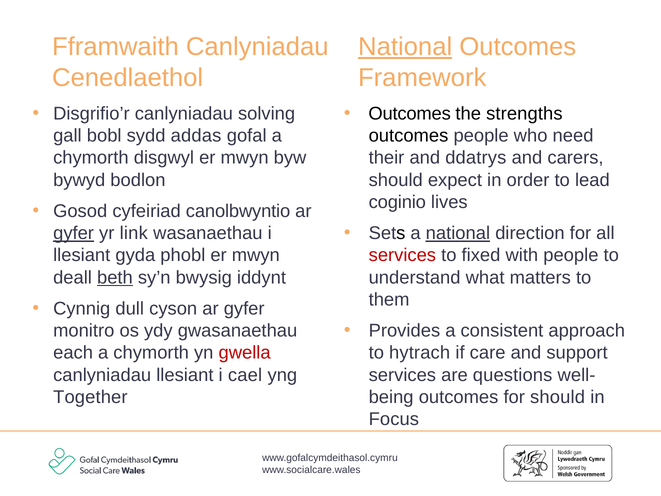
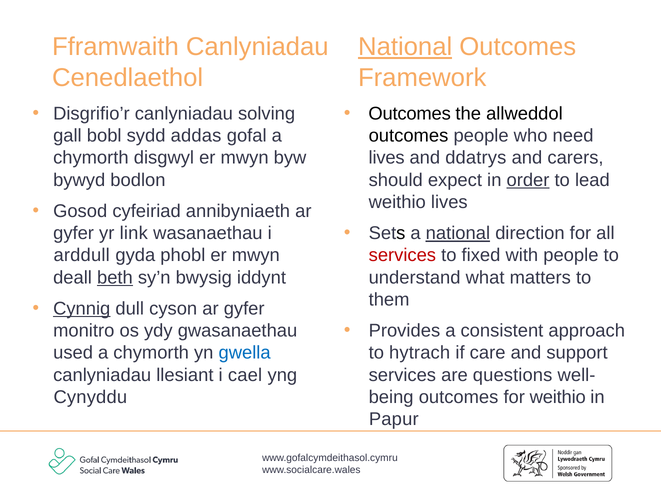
strengths: strengths -> allweddol
their at (387, 158): their -> lives
order underline: none -> present
coginio at (397, 202): coginio -> weithio
canolbwyntio: canolbwyntio -> annibyniaeth
gyfer at (74, 233) underline: present -> none
llesiant at (82, 255): llesiant -> arddull
Cynnig underline: none -> present
each: each -> used
gwella colour: red -> blue
Together: Together -> Cynyddu
for should: should -> weithio
Focus: Focus -> Papur
